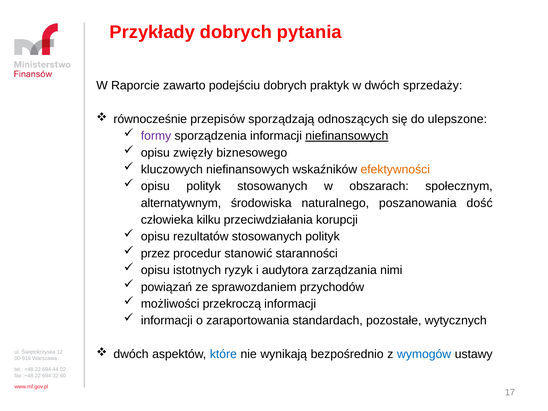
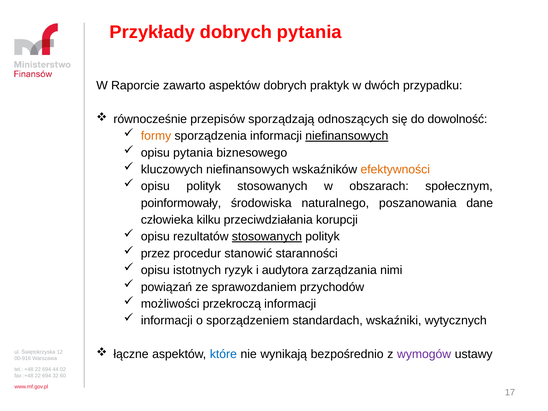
zawarto podejściu: podejściu -> aspektów
sprzedaży: sprzedaży -> przypadku
ulepszone: ulepszone -> dowolność
formy colour: purple -> orange
opisu zwięzły: zwięzły -> pytania
alternatywnym: alternatywnym -> poinformowały
dość: dość -> dane
stosowanych at (267, 237) underline: none -> present
zaraportowania: zaraportowania -> sporządzeniem
pozostałe: pozostałe -> wskaźniki
dwóch at (131, 354): dwóch -> łączne
wymogów colour: blue -> purple
